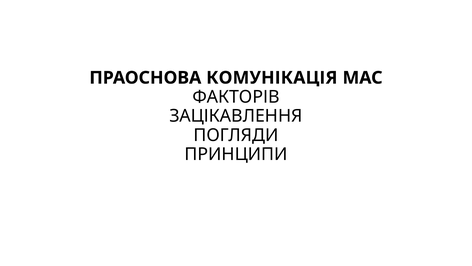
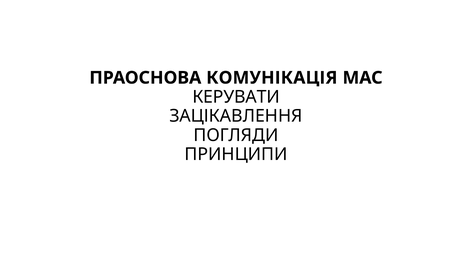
ФАКТОРІВ: ФАКТОРІВ -> КЕРУВАТИ
